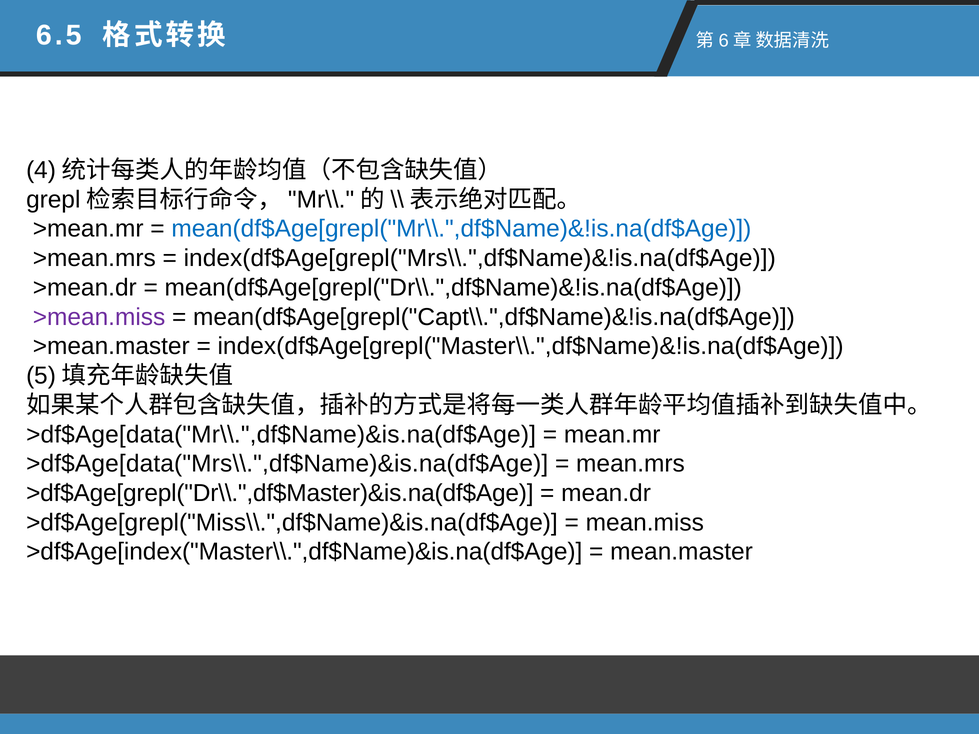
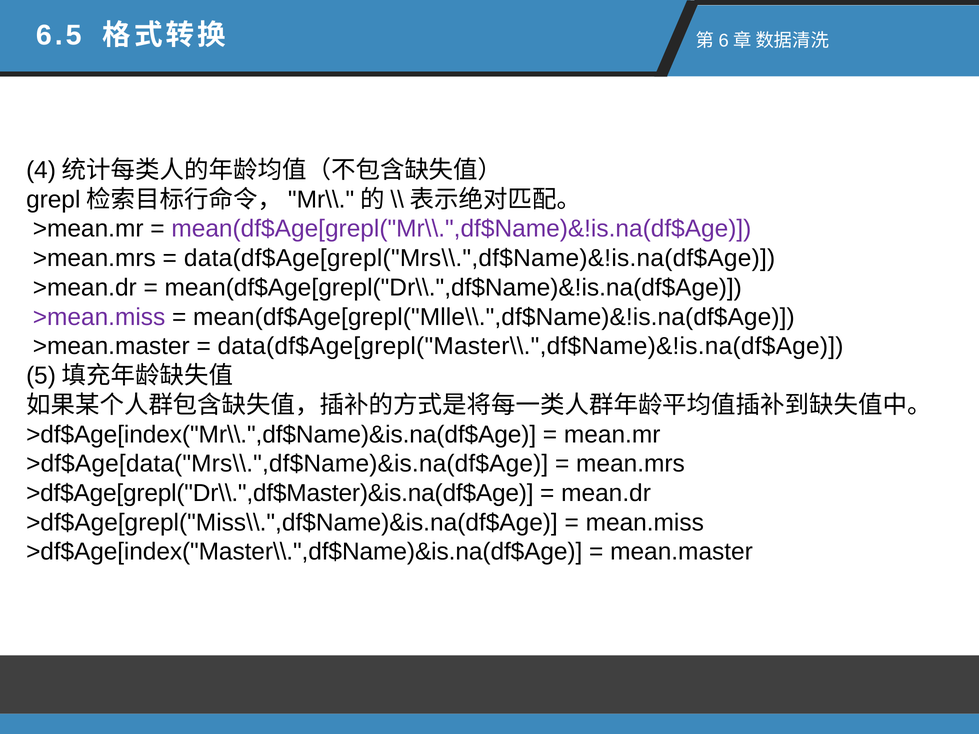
mean(df$Age[grepl("Mr\\.",df$Name)&!is.na(df$Age colour: blue -> purple
index(df$Age[grepl("Mrs\\.",df$Name)&!is.na(df$Age: index(df$Age[grepl("Mrs\\.",df$Name)&!is.na(df$Age -> data(df$Age[grepl("Mrs\\.",df$Name)&!is.na(df$Age
mean(df$Age[grepl("Capt\\.",df$Name)&!is.na(df$Age: mean(df$Age[grepl("Capt\\.",df$Name)&!is.na(df$Age -> mean(df$Age[grepl("Mlle\\.",df$Name)&!is.na(df$Age
index(df$Age[grepl("Master\\.",df$Name)&!is.na(df$Age: index(df$Age[grepl("Master\\.",df$Name)&!is.na(df$Age -> data(df$Age[grepl("Master\\.",df$Name)&!is.na(df$Age
>df$Age[data("Mr\\.",df$Name)&is.na(df$Age: >df$Age[data("Mr\\.",df$Name)&is.na(df$Age -> >df$Age[index("Mr\\.",df$Name)&is.na(df$Age
